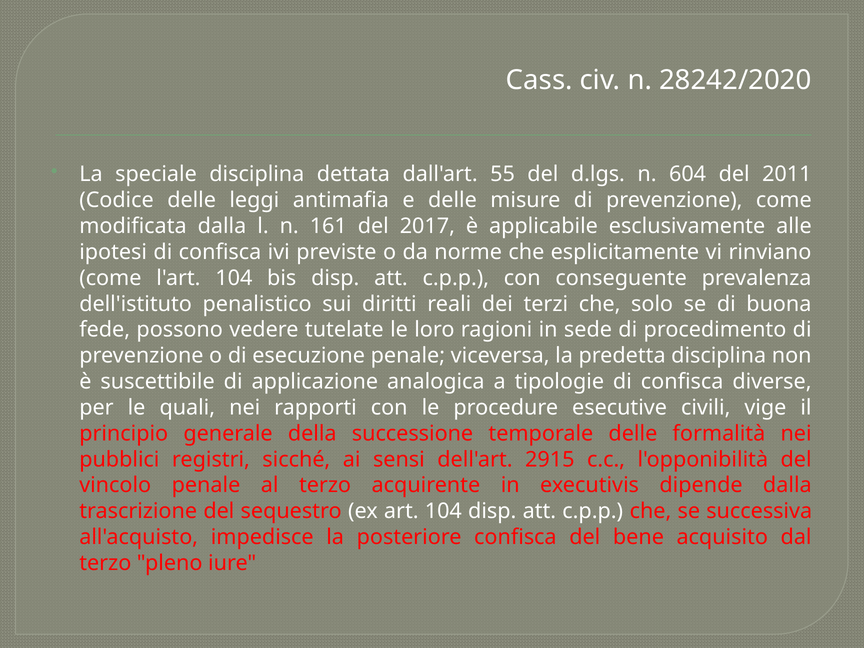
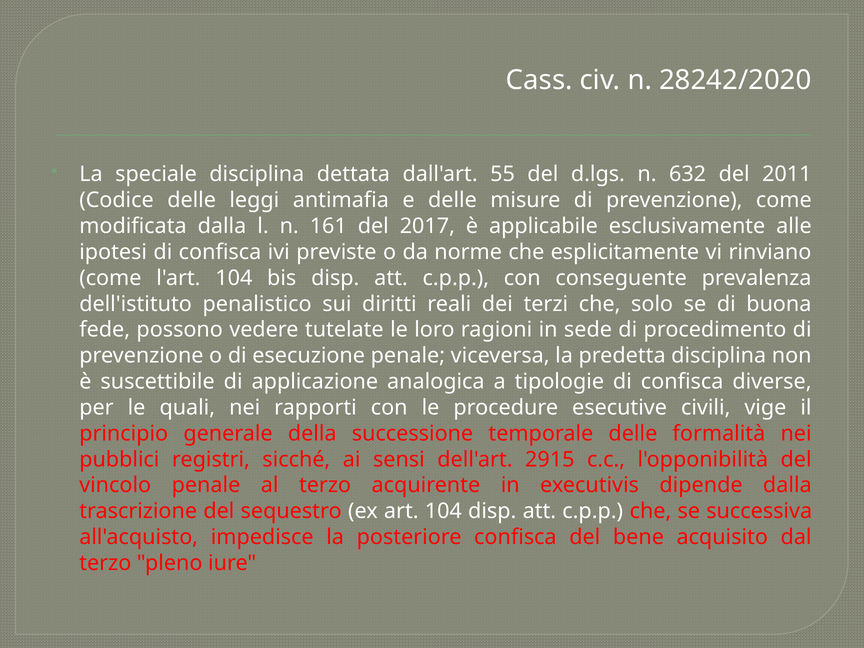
604: 604 -> 632
